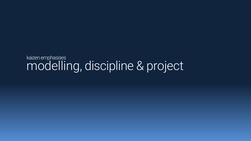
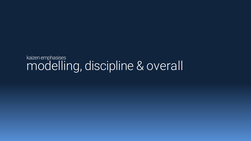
project: project -> overall
